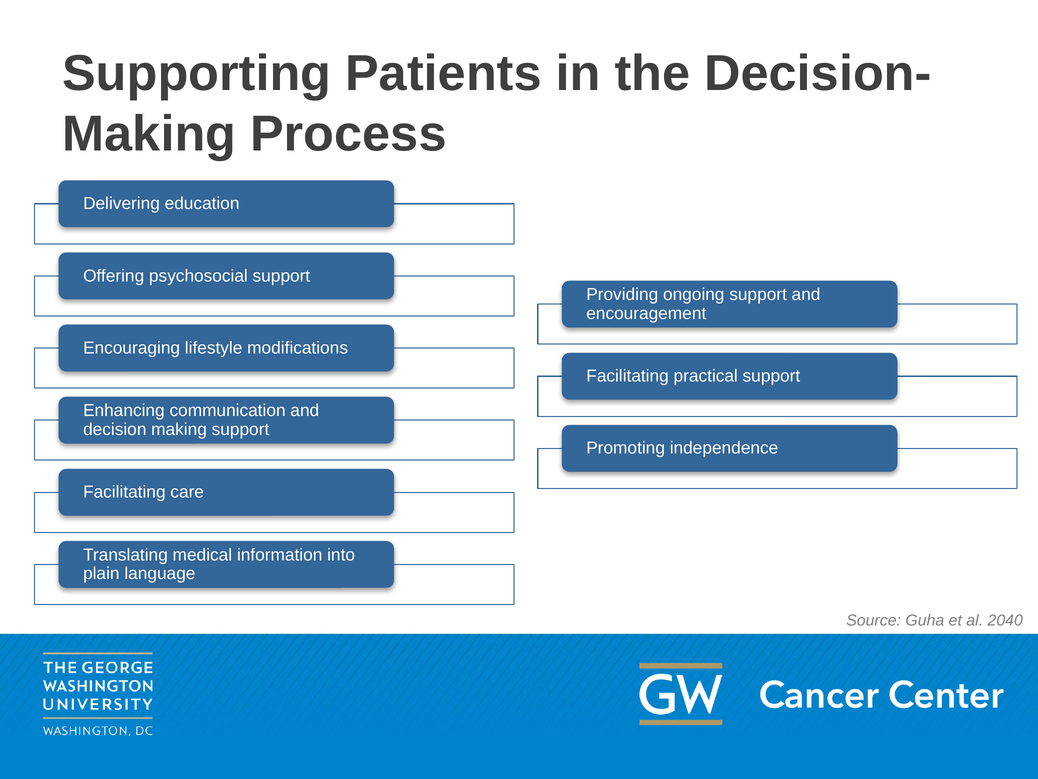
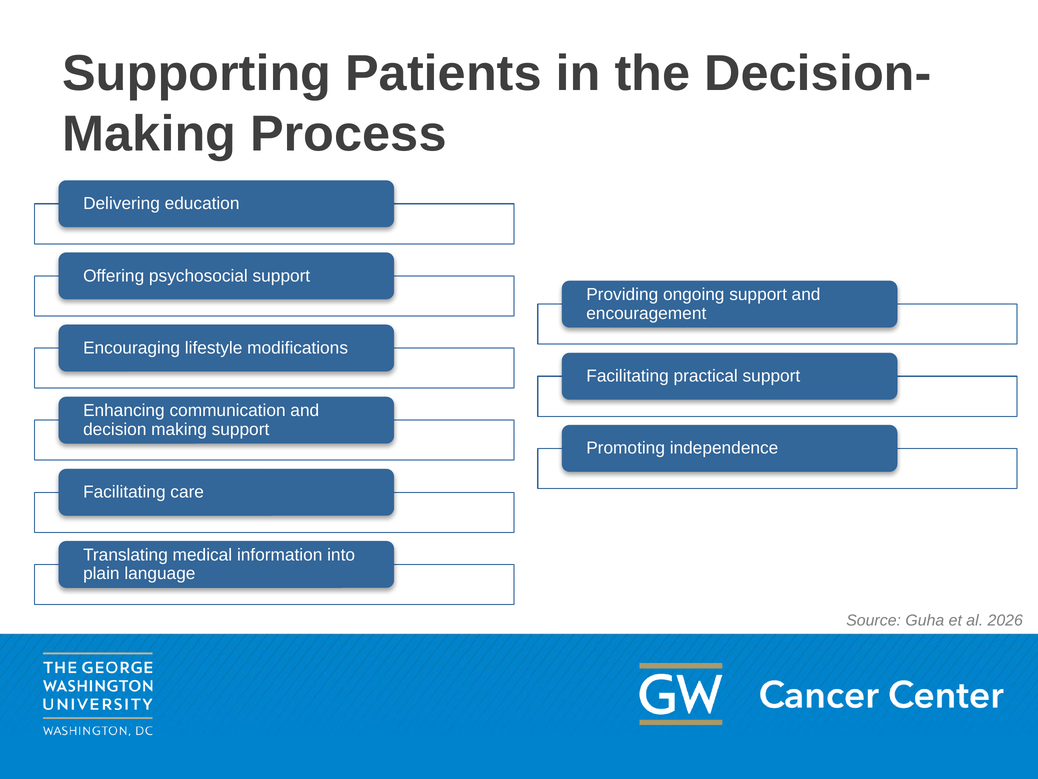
2040: 2040 -> 2026
